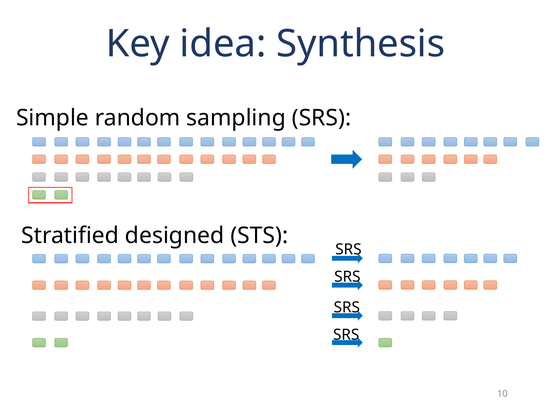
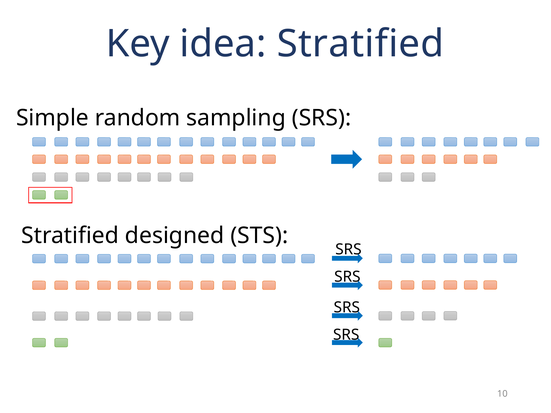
idea Synthesis: Synthesis -> Stratified
